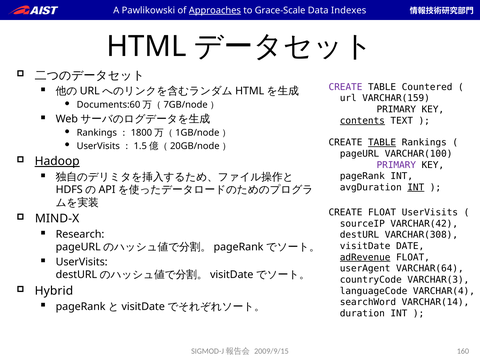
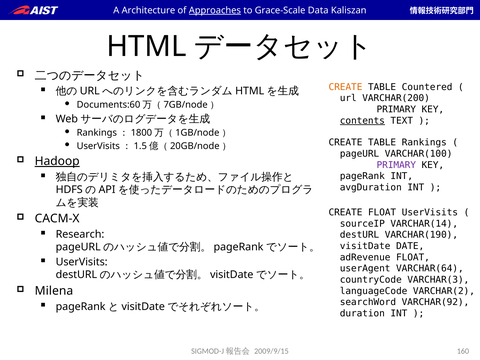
Pawlikowski: Pawlikowski -> Architecture
Indexes: Indexes -> Kaliszan
CREATE at (346, 87) colour: purple -> orange
VARCHAR(159: VARCHAR(159 -> VARCHAR(200
TABLE at (382, 143) underline: present -> none
INT at (416, 187) underline: present -> none
MIND-X: MIND-X -> CACM-X
VARCHAR(42: VARCHAR(42 -> VARCHAR(14
VARCHAR(308: VARCHAR(308 -> VARCHAR(190
adRevenue underline: present -> none
Hybrid: Hybrid -> Milena
VARCHAR(4: VARCHAR(4 -> VARCHAR(2
VARCHAR(14: VARCHAR(14 -> VARCHAR(92
